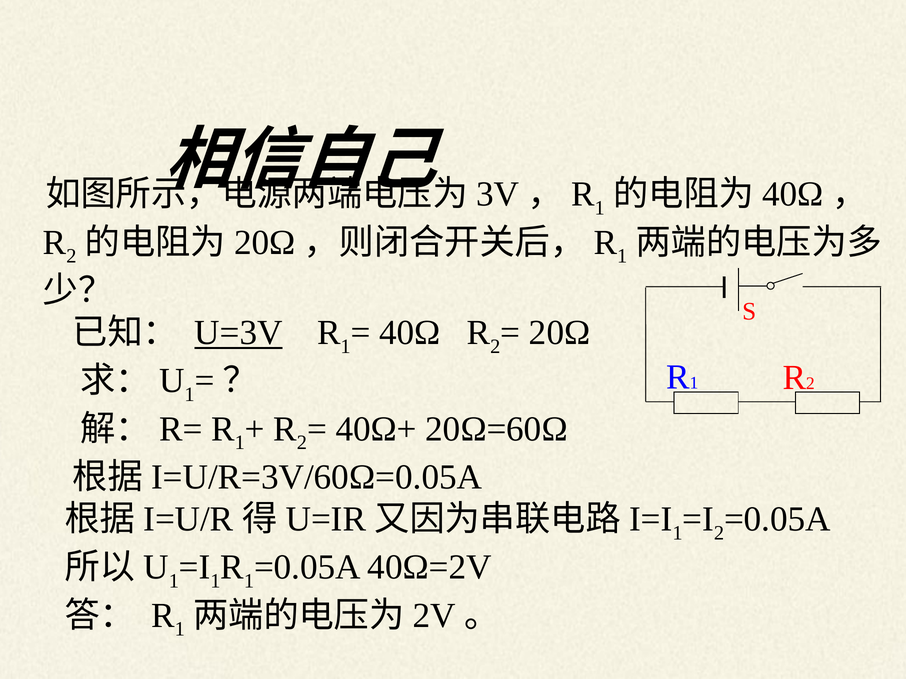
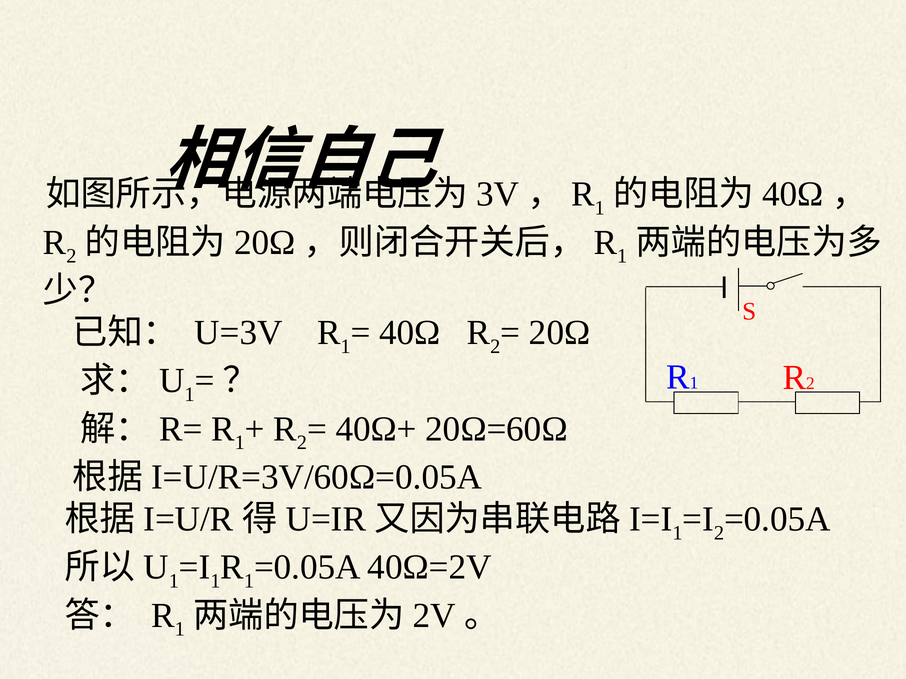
U=3V underline: present -> none
